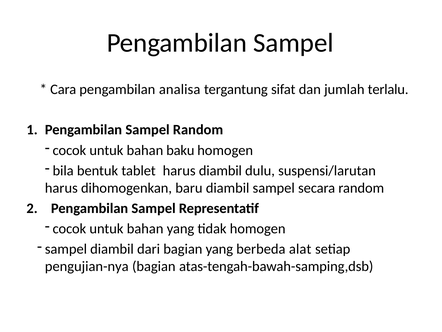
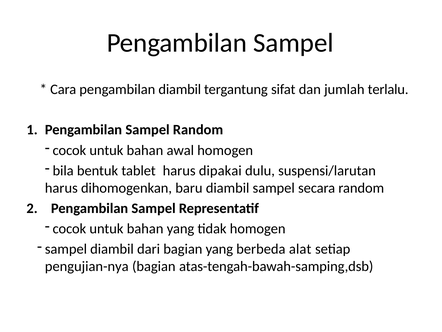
pengambilan analisa: analisa -> diambil
baku: baku -> awal
harus diambil: diambil -> dipakai
